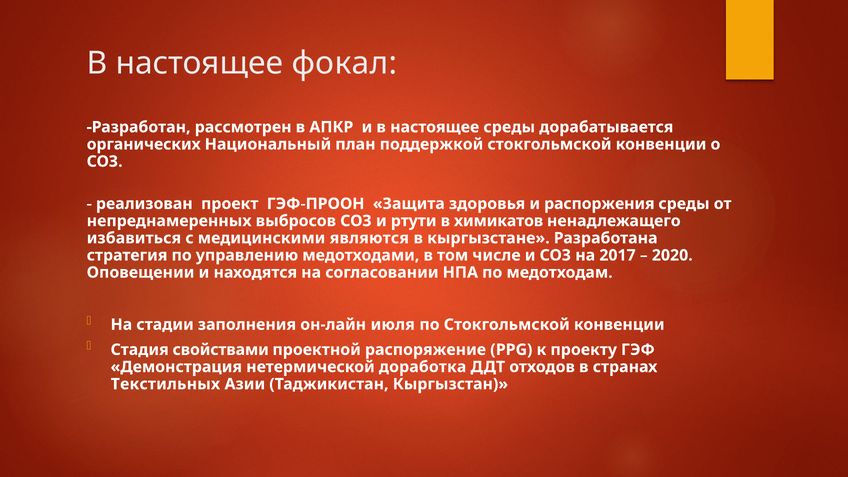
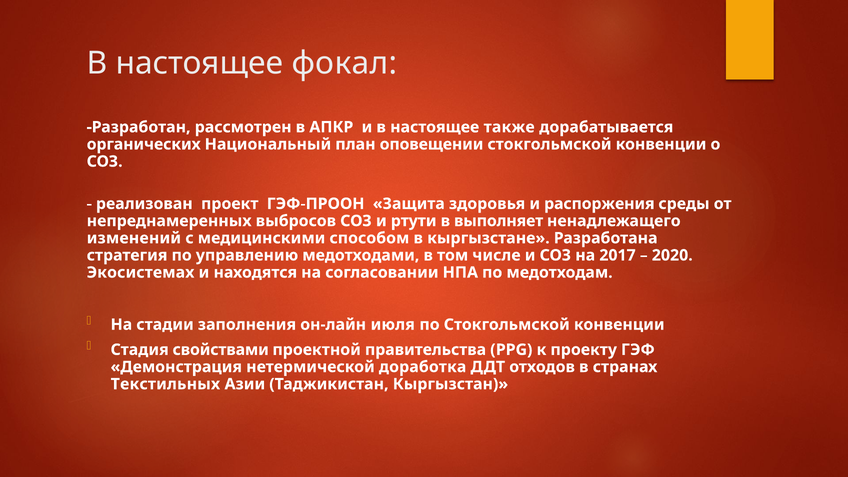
настоящее среды: среды -> также
поддержкой: поддержкой -> оповещении
химикатов: химикатов -> выполняет
избавиться: избавиться -> изменений
являются: являются -> способом
Оповещении: Оповещении -> Экосистемах
распоряжение: распоряжение -> правительства
